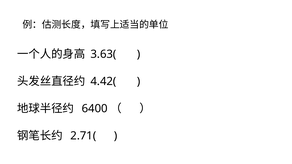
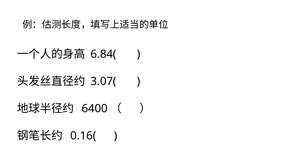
3.63(: 3.63( -> 6.84(
4.42(: 4.42( -> 3.07(
2.71(: 2.71( -> 0.16(
